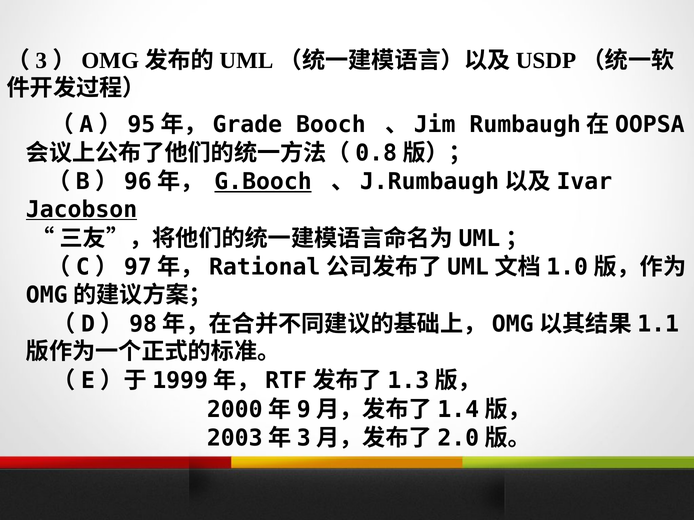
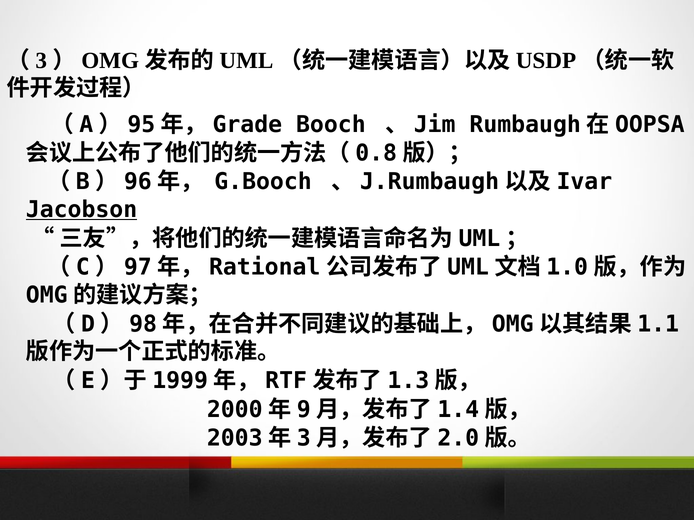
G.Booch underline: present -> none
